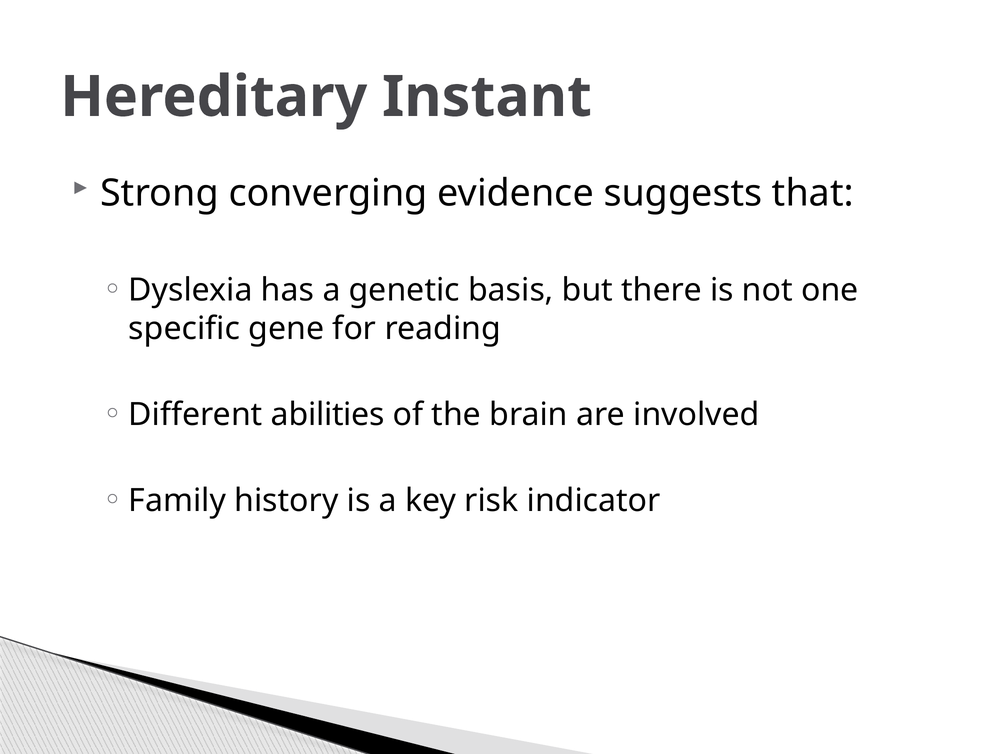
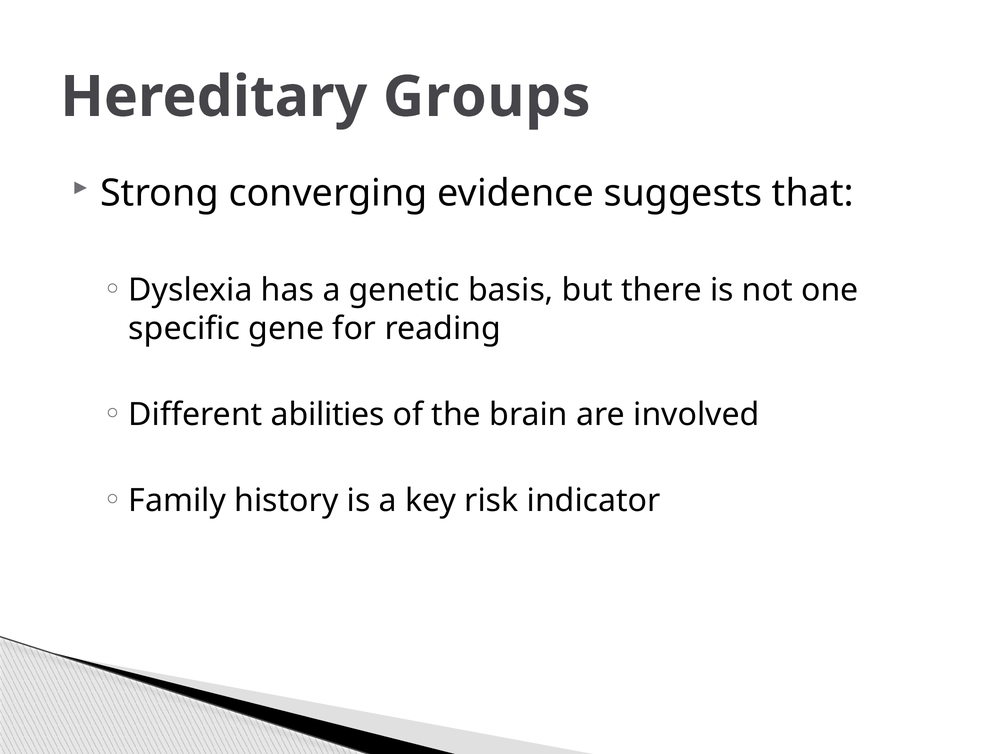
Instant: Instant -> Groups
